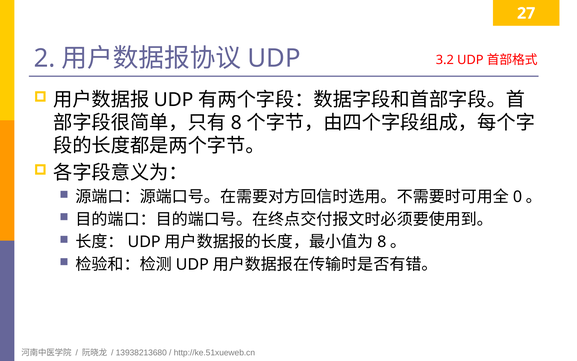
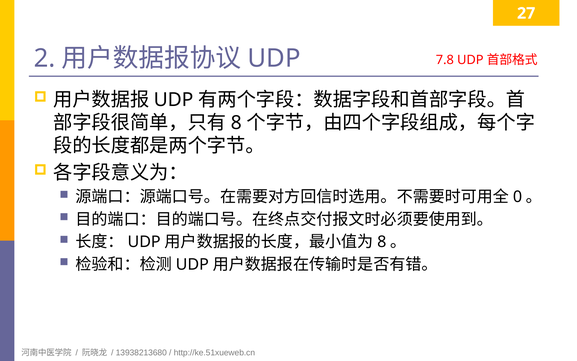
3.2: 3.2 -> 7.8
